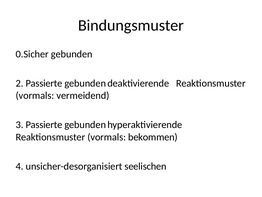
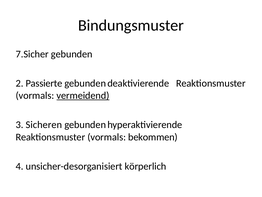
0.Sicher: 0.Sicher -> 7.Sicher
vermeidend underline: none -> present
3 Passierte: Passierte -> Sicheren
seelischen: seelischen -> körperlich
